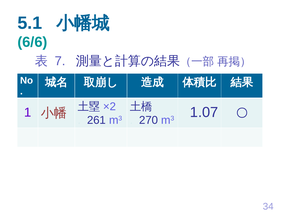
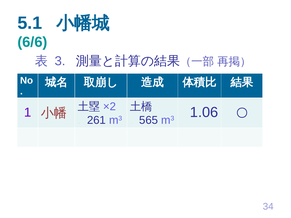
7: 7 -> 3
1.07: 1.07 -> 1.06
270: 270 -> 565
